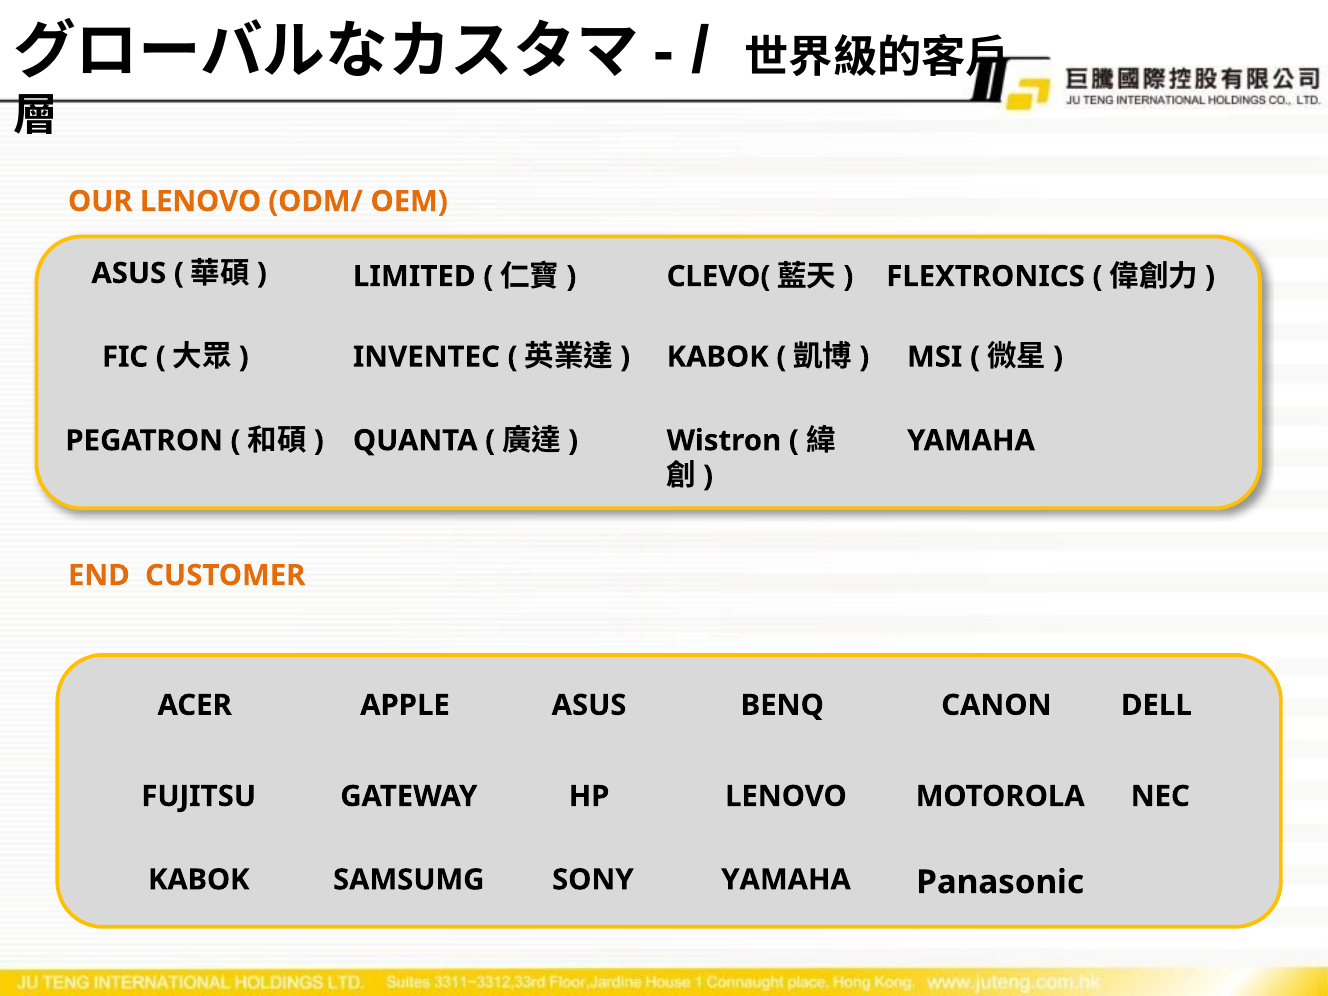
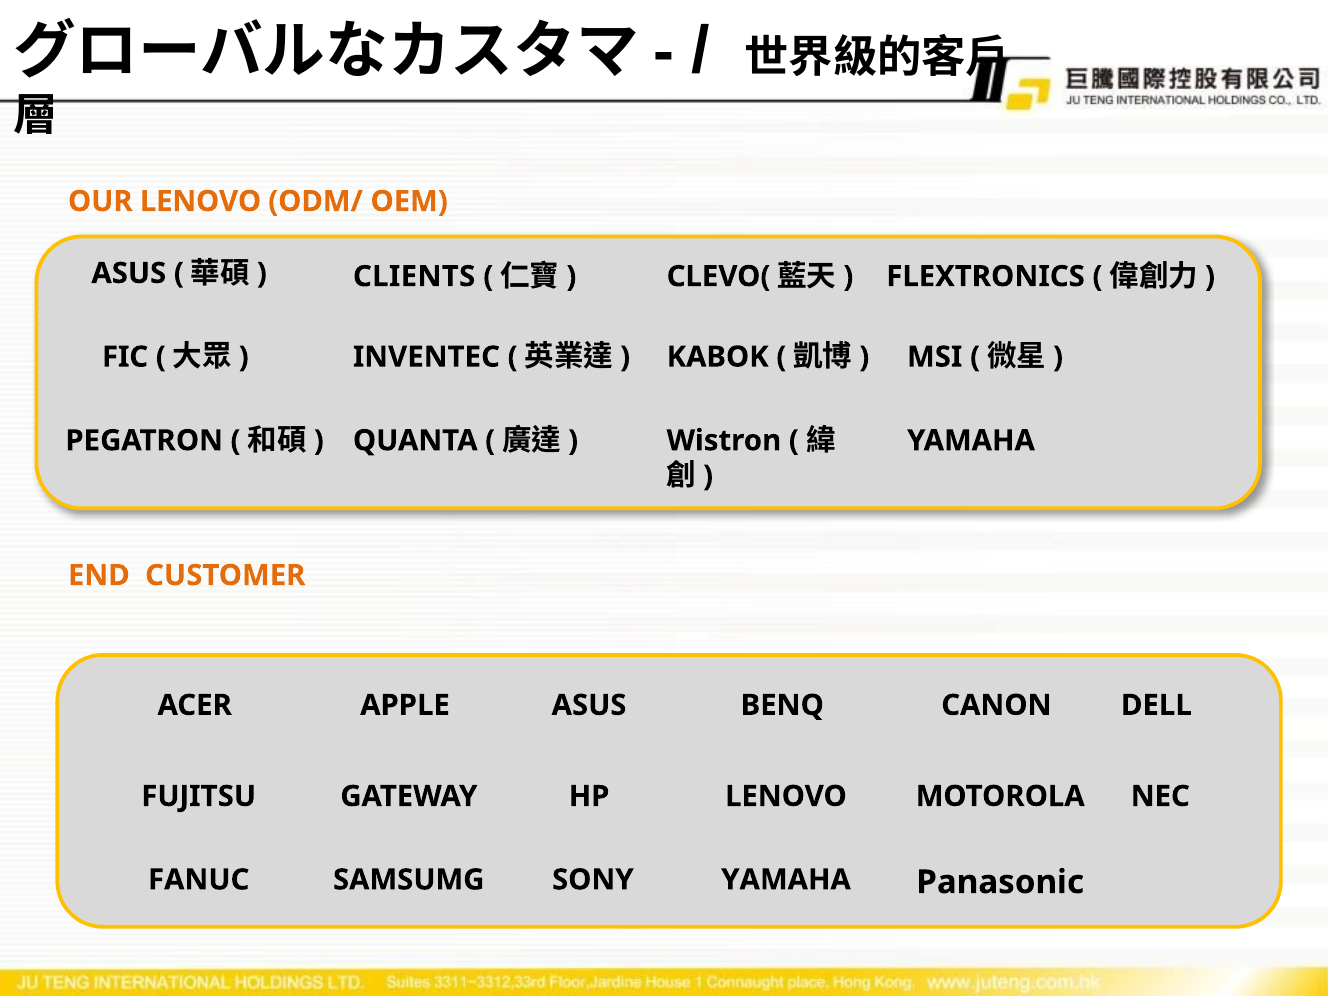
LIMITED: LIMITED -> CLIENTS
KABOK at (199, 880): KABOK -> FANUC
